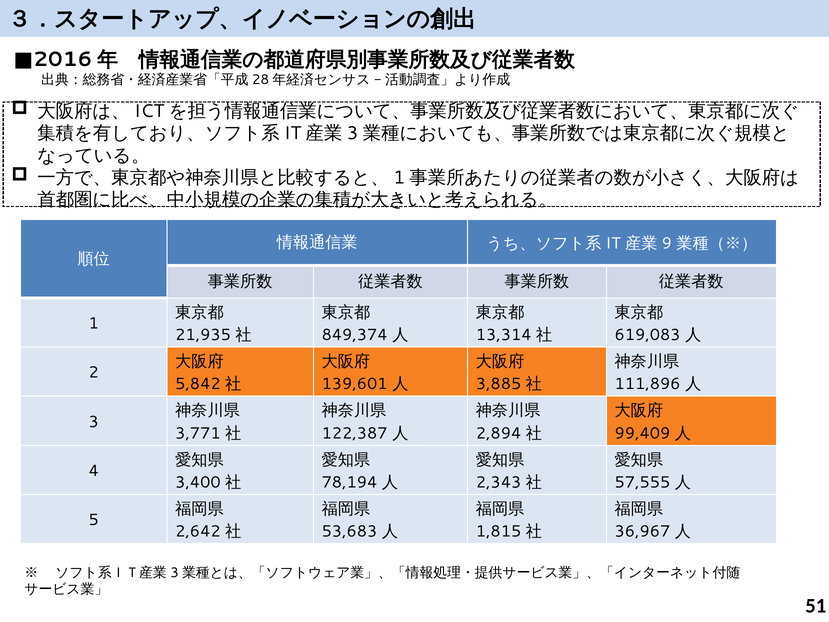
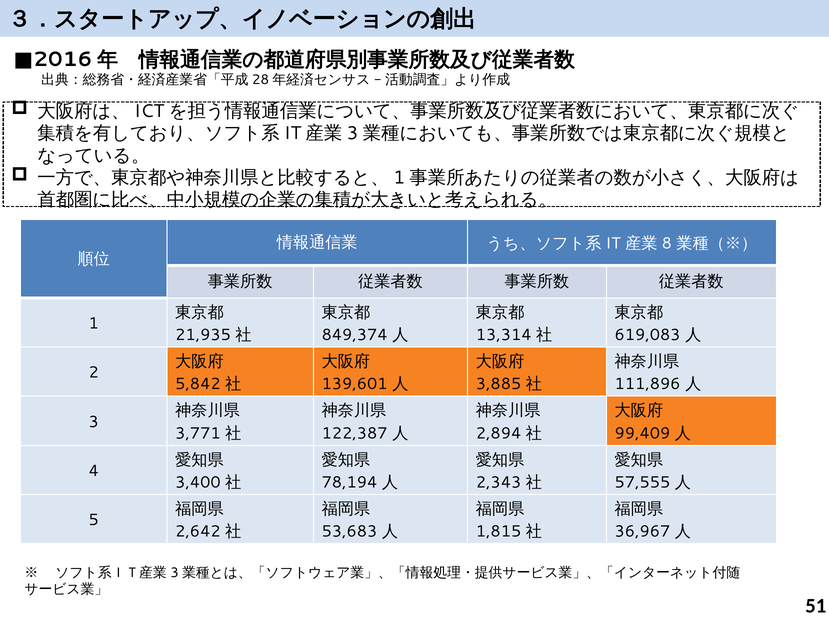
9: 9 -> 8
